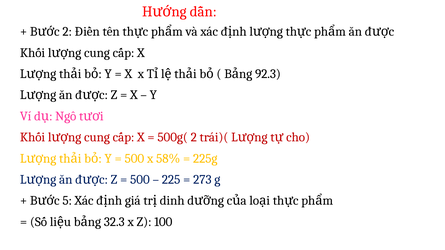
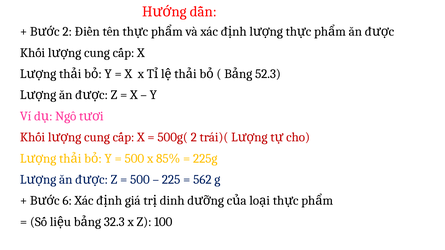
92.3: 92.3 -> 52.3
58%: 58% -> 85%
273: 273 -> 562
5: 5 -> 6
